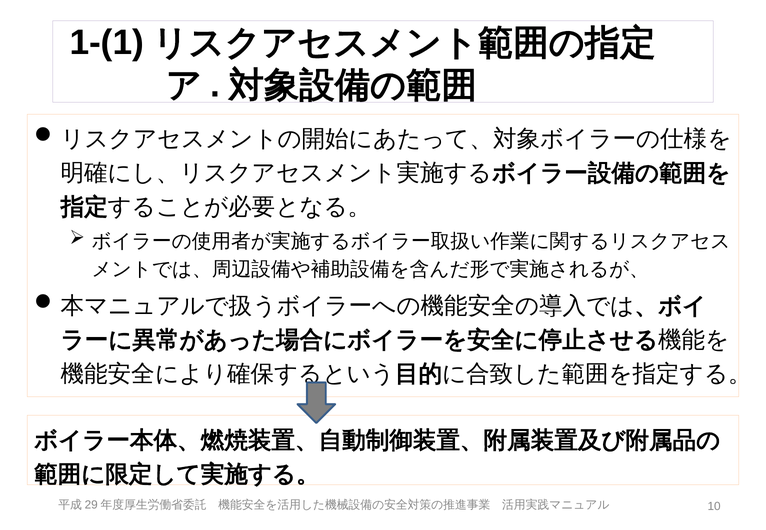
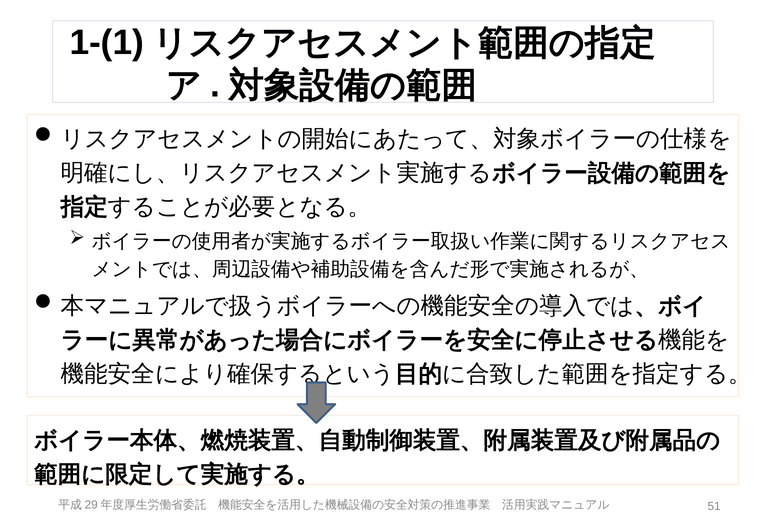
10: 10 -> 51
